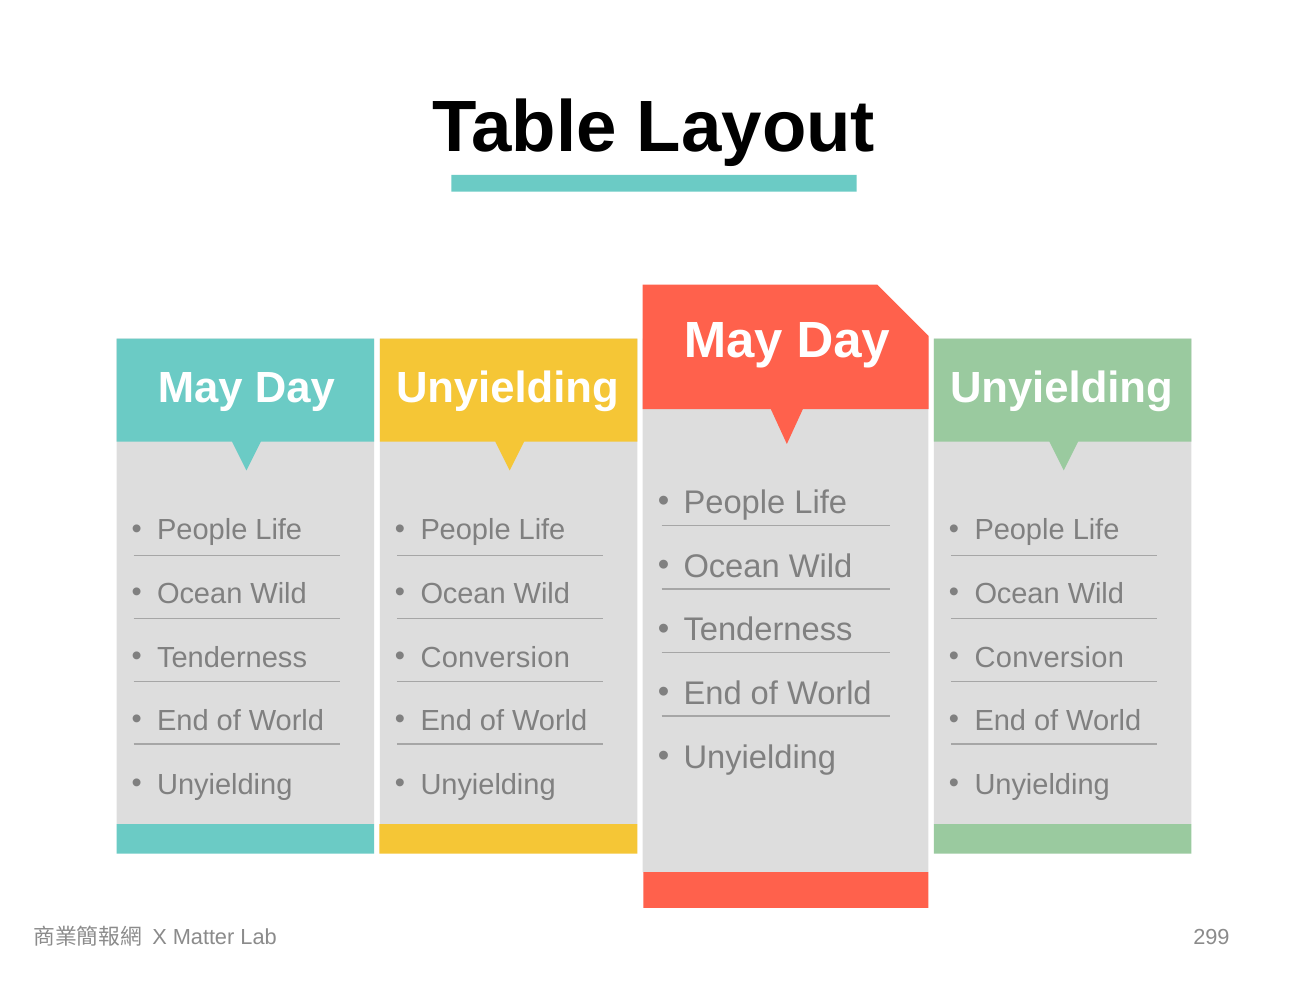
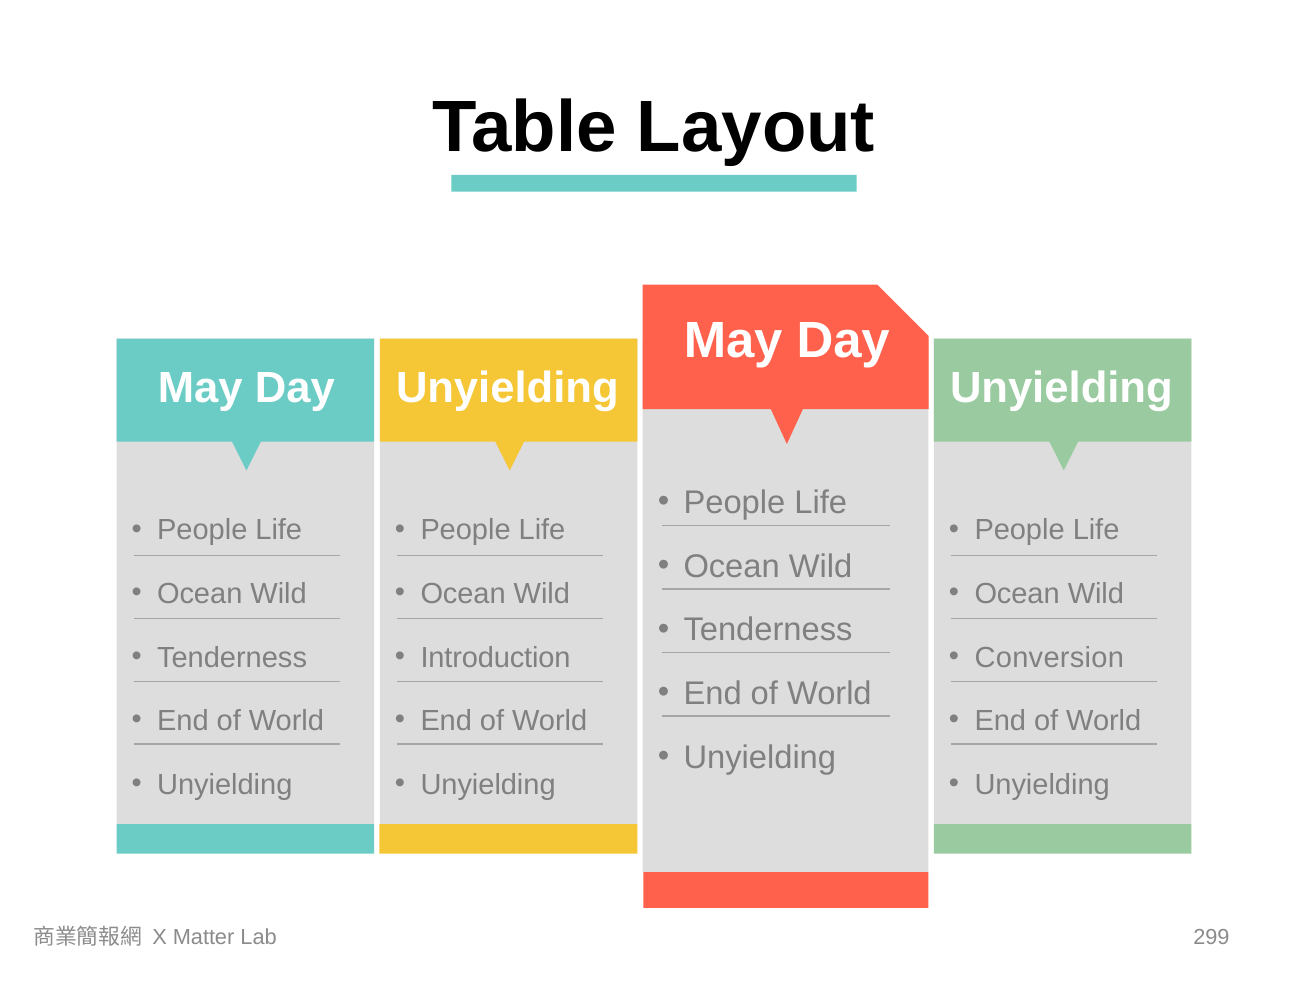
Conversion at (495, 657): Conversion -> Introduction
